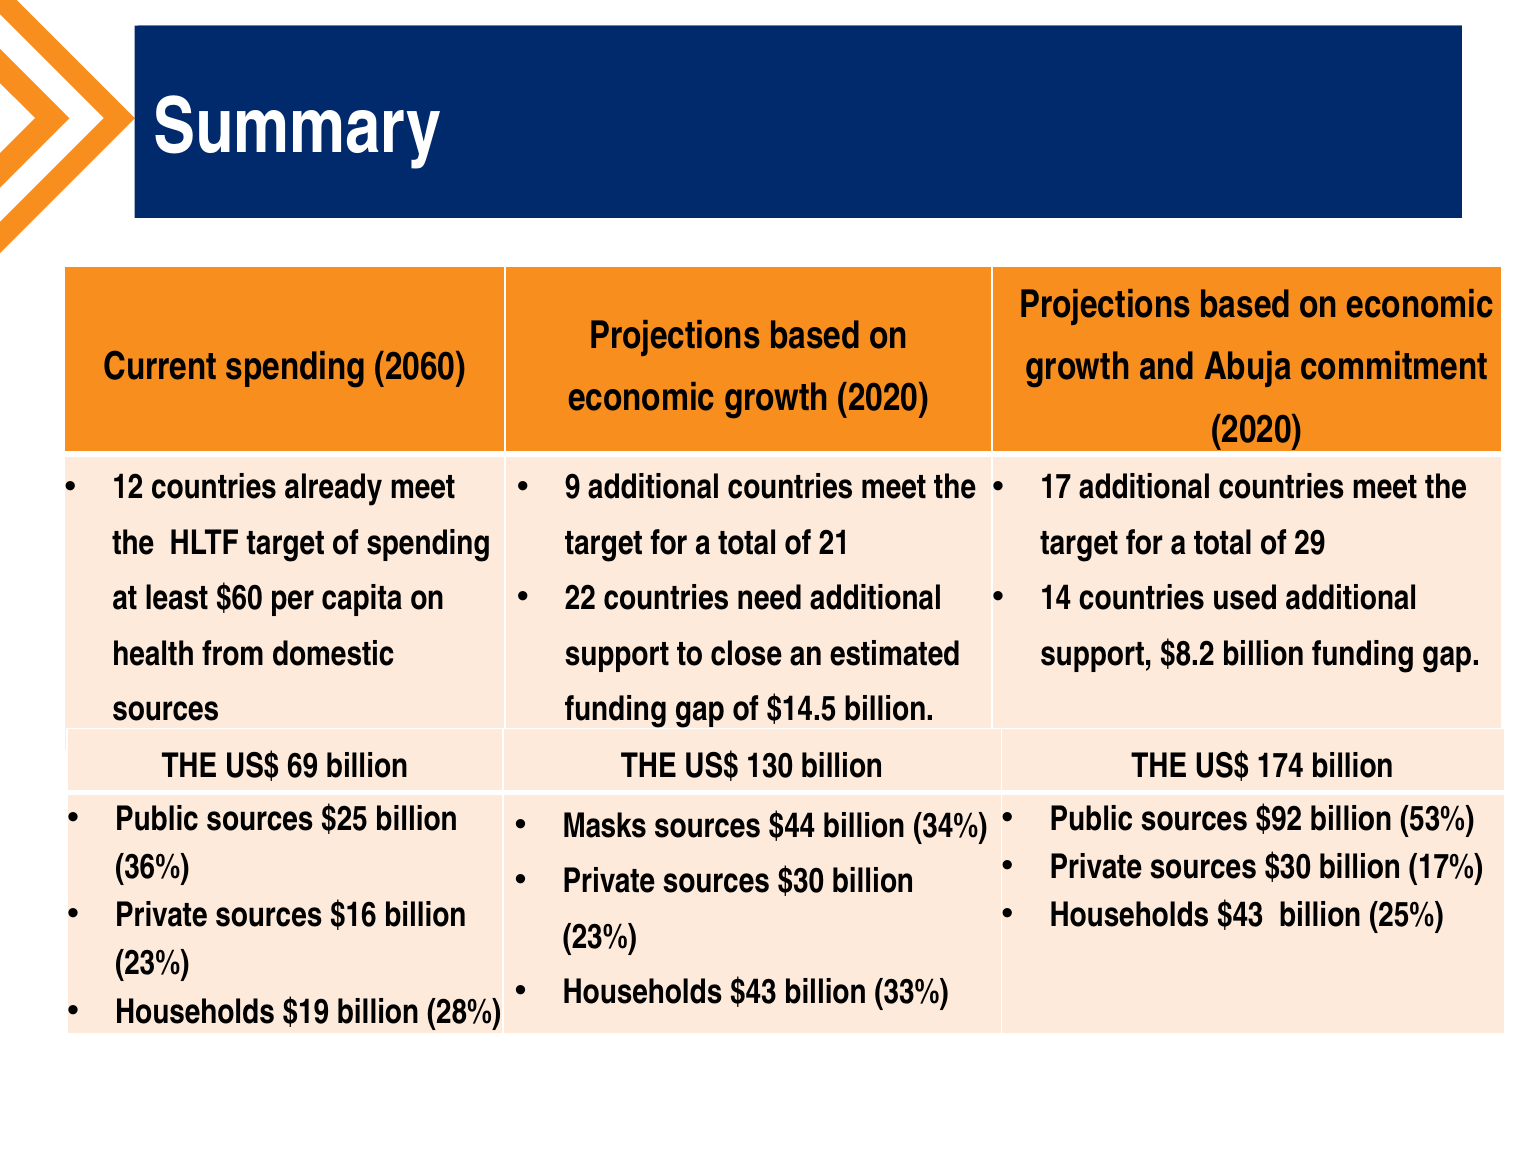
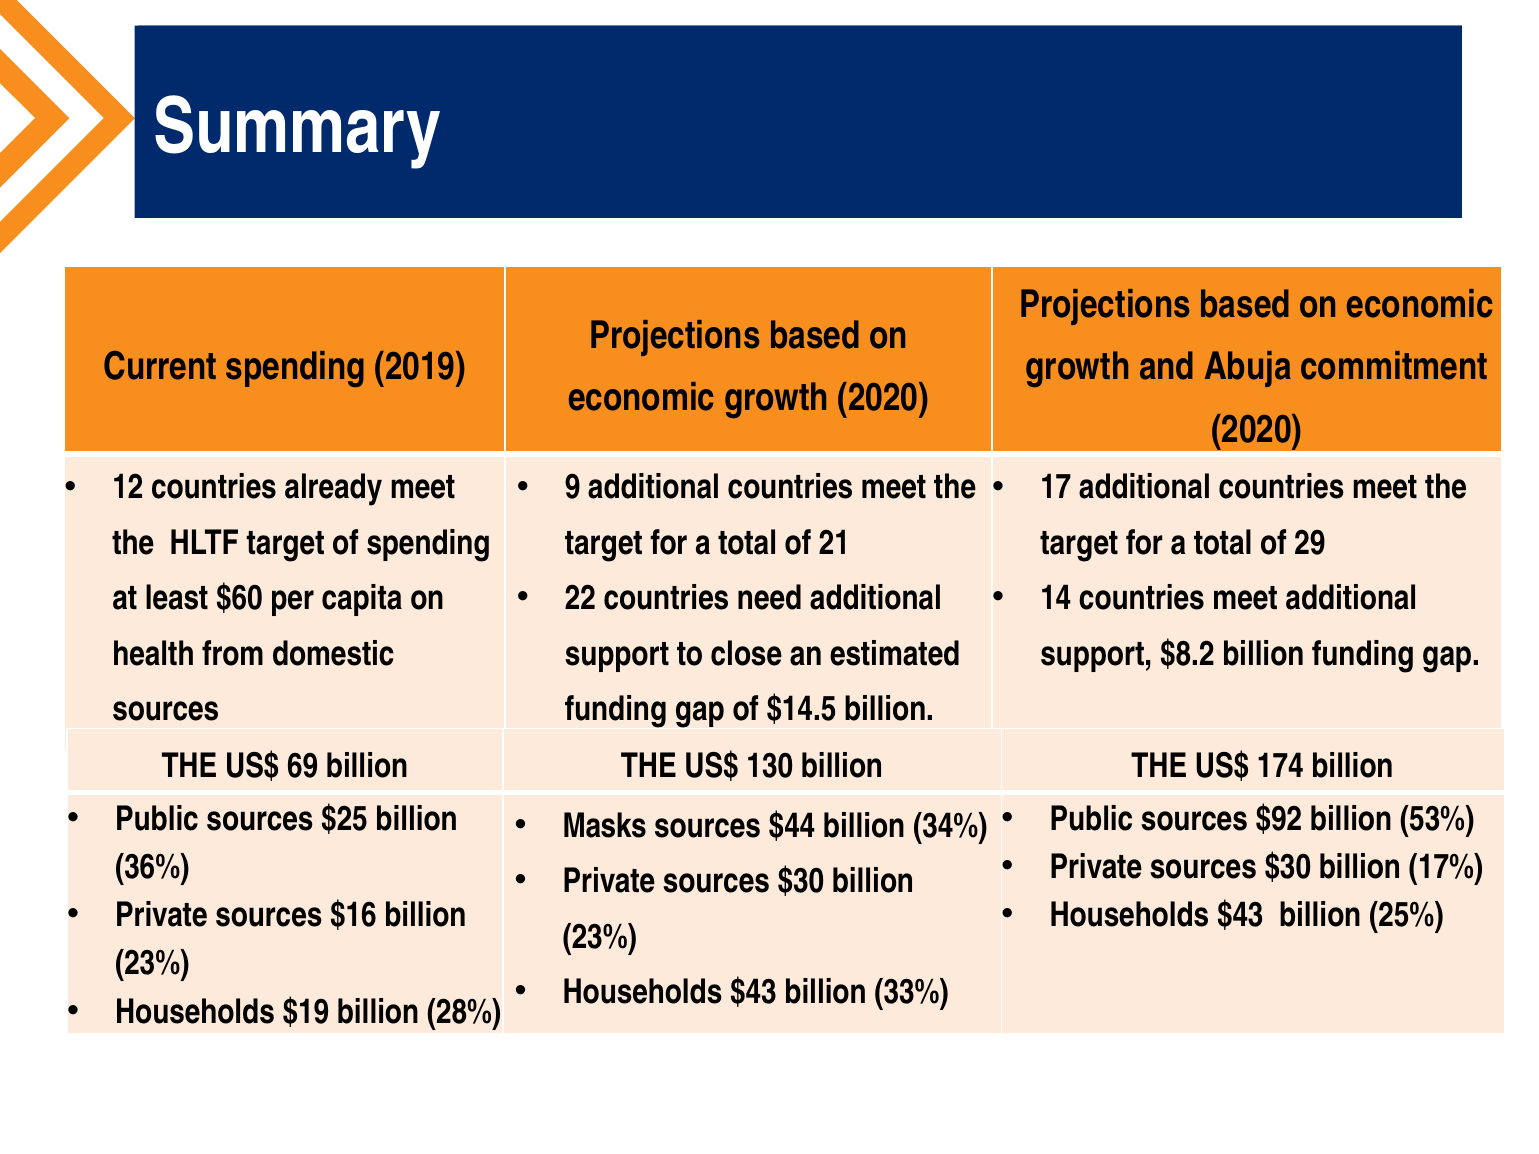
2060: 2060 -> 2019
14 countries used: used -> meet
